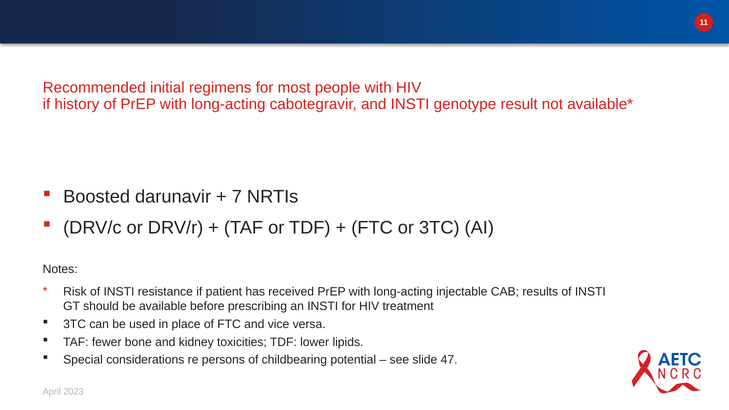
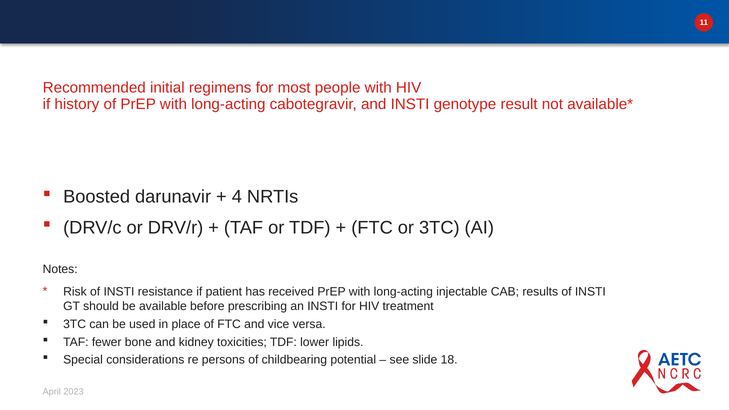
7: 7 -> 4
47: 47 -> 18
